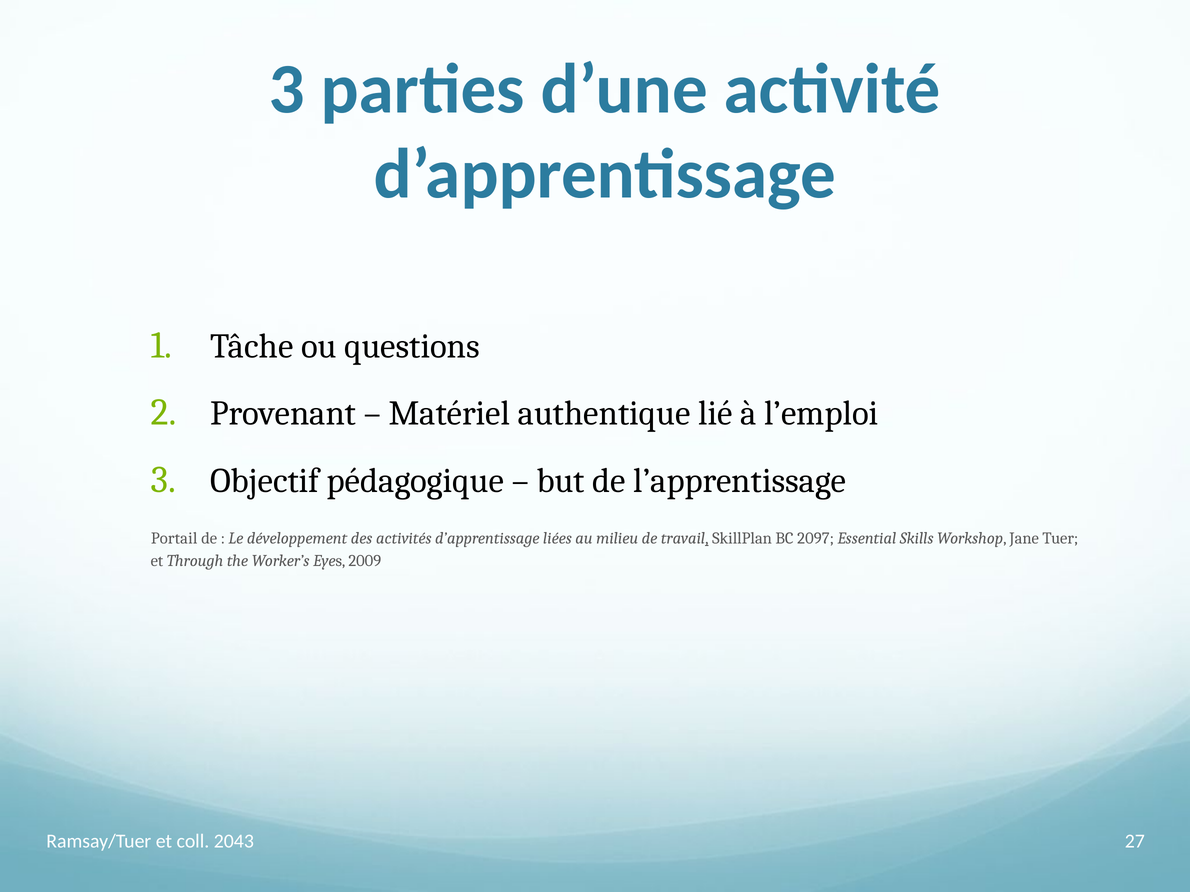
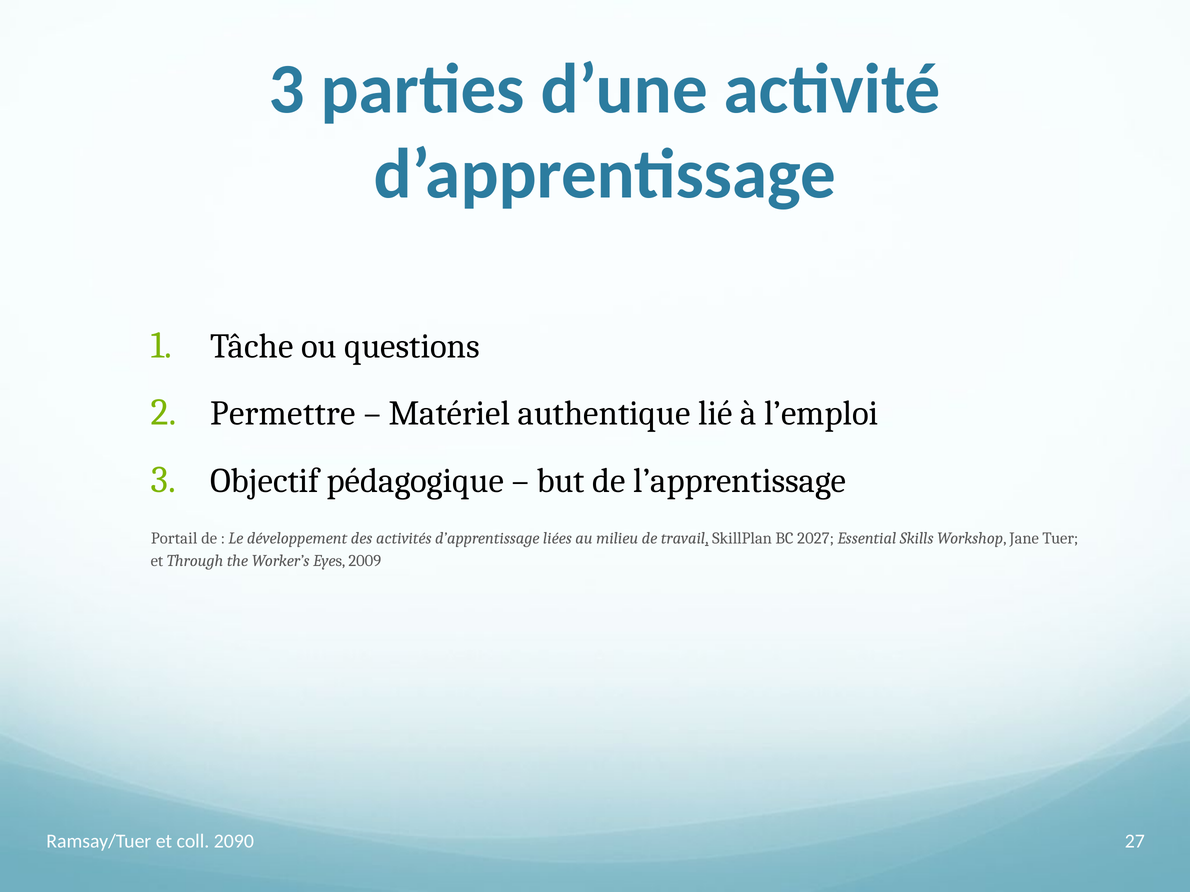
Provenant: Provenant -> Permettre
2097: 2097 -> 2027
2043: 2043 -> 2090
